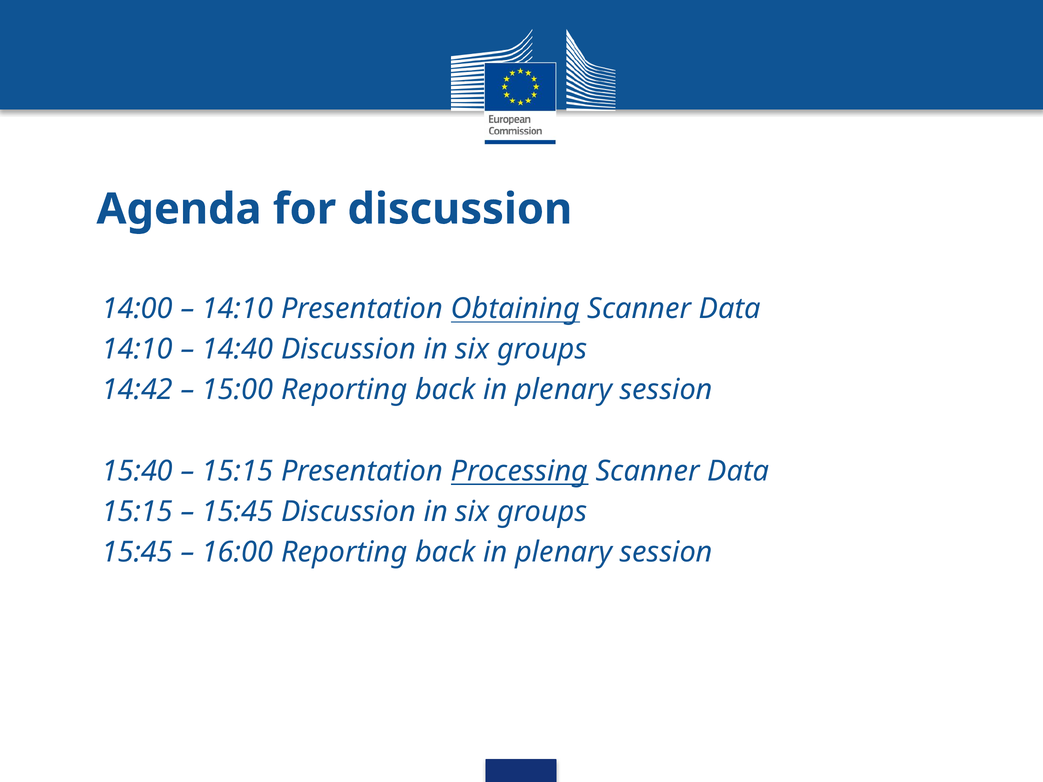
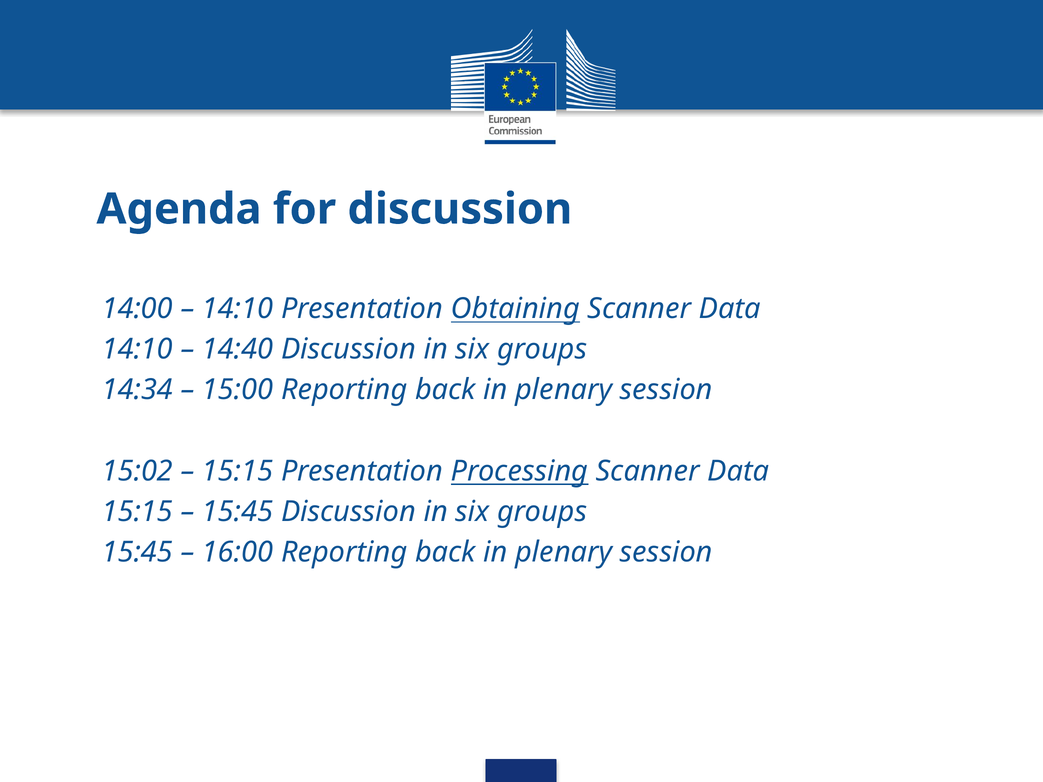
14:42: 14:42 -> 14:34
15:40: 15:40 -> 15:02
